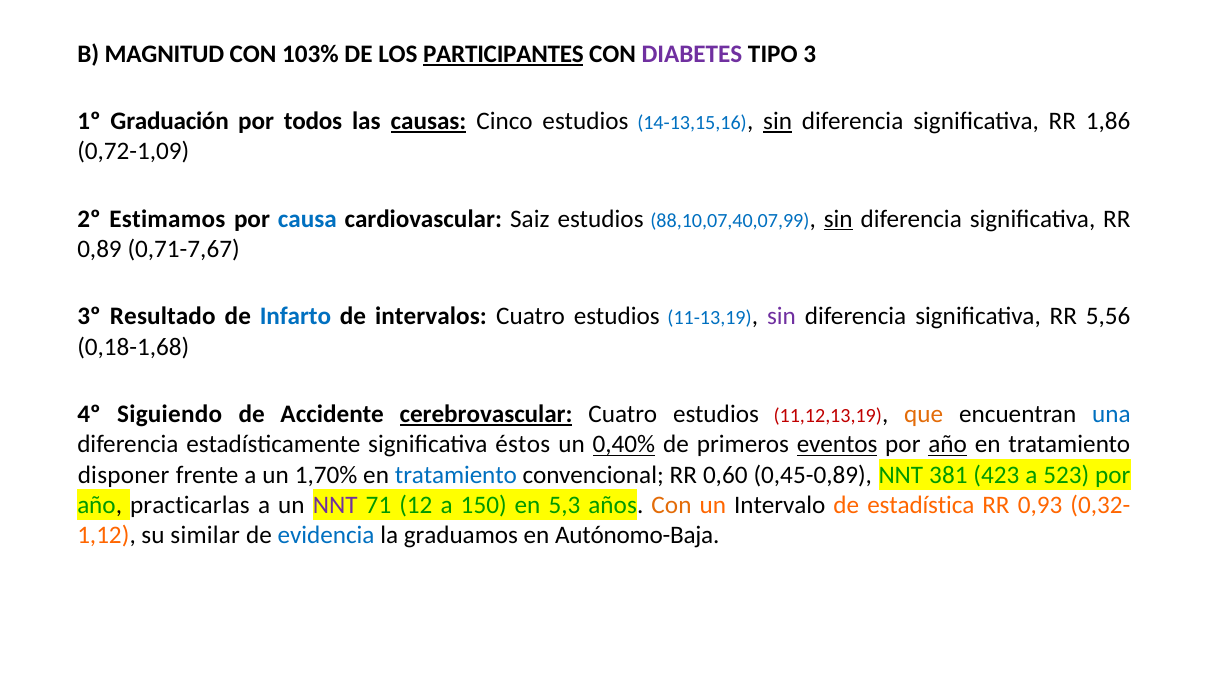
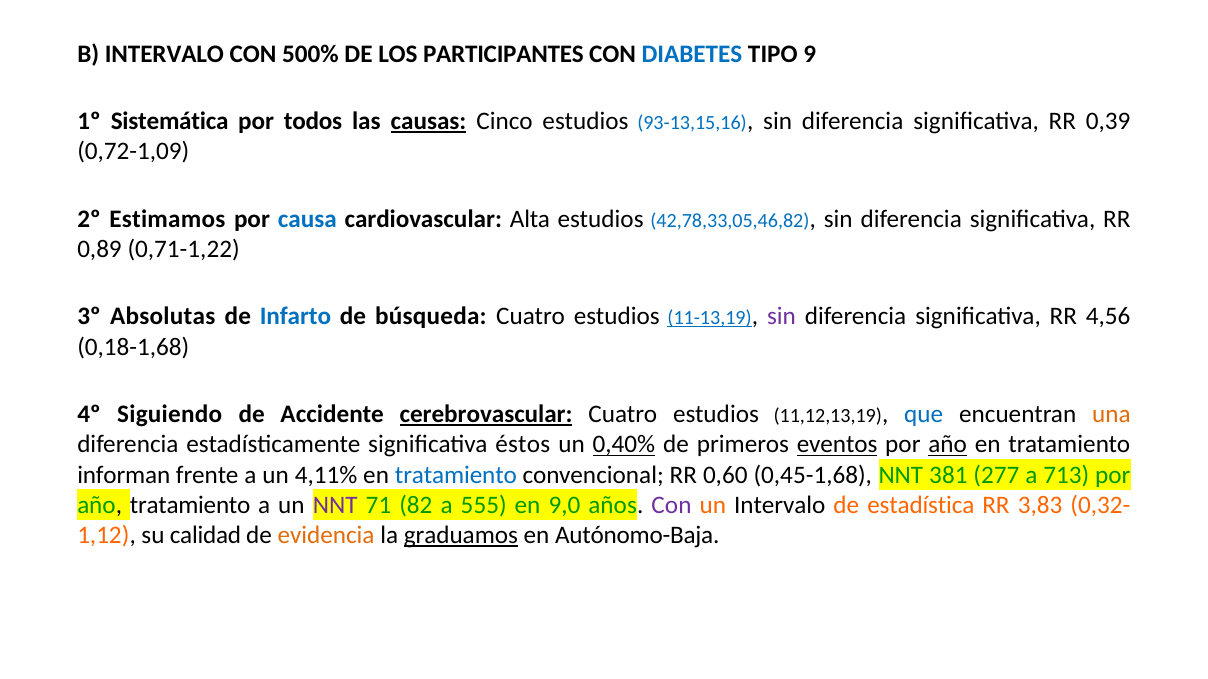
B MAGNITUD: MAGNITUD -> INTERVALO
103%: 103% -> 500%
PARTICIPANTES underline: present -> none
DIABETES colour: purple -> blue
3: 3 -> 9
Graduación: Graduación -> Sistemática
14-13,15,16: 14-13,15,16 -> 93-13,15,16
sin at (778, 121) underline: present -> none
1,86: 1,86 -> 0,39
Saiz: Saiz -> Alta
88,10,07,40,07,99: 88,10,07,40,07,99 -> 42,78,33,05,46,82
sin at (838, 219) underline: present -> none
0,71-7,67: 0,71-7,67 -> 0,71-1,22
Resultado: Resultado -> Absolutas
intervalos: intervalos -> búsqueda
11-13,19 underline: none -> present
5,56: 5,56 -> 4,56
11,12,13,19 colour: red -> black
que colour: orange -> blue
una colour: blue -> orange
disponer: disponer -> informan
1,70%: 1,70% -> 4,11%
0,45-0,89: 0,45-0,89 -> 0,45-1,68
423: 423 -> 277
523: 523 -> 713
año practicarlas: practicarlas -> tratamiento
12: 12 -> 82
150: 150 -> 555
5,3: 5,3 -> 9,0
Con at (671, 505) colour: orange -> purple
0,93: 0,93 -> 3,83
similar: similar -> calidad
evidencia colour: blue -> orange
graduamos underline: none -> present
